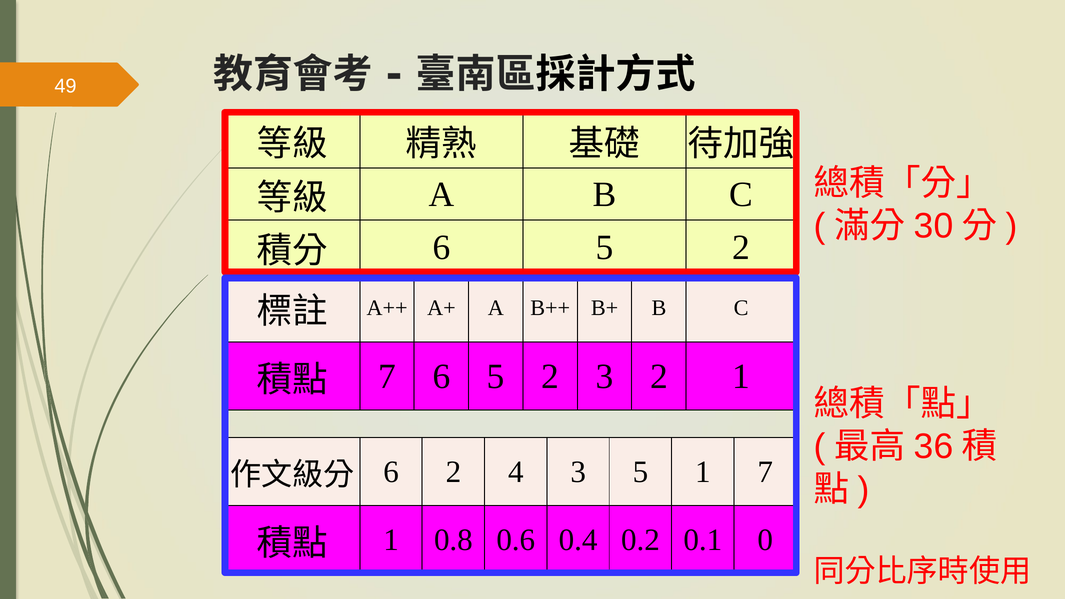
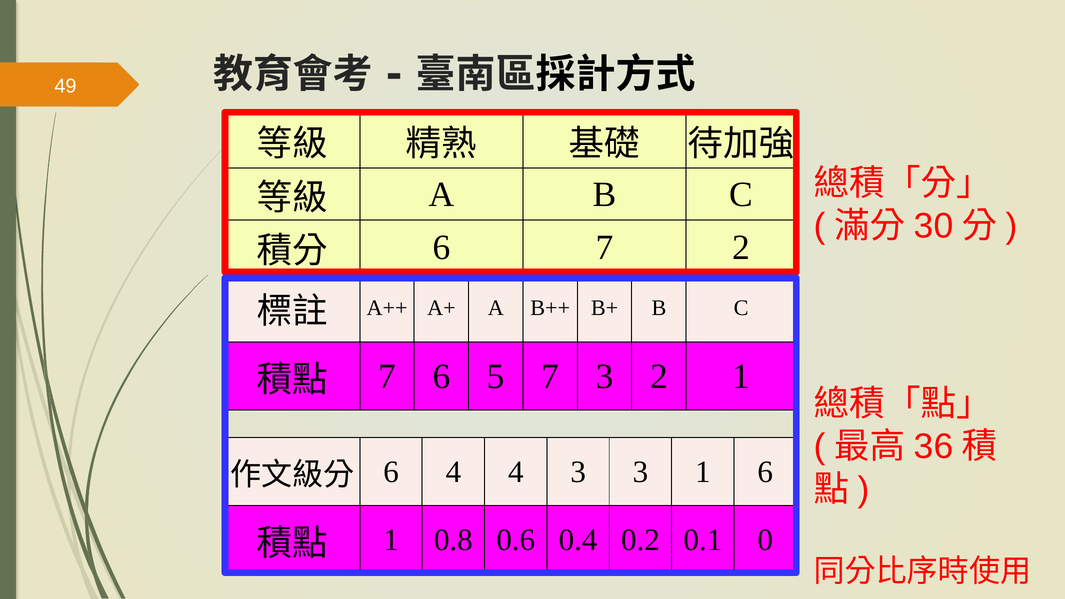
5 at (605, 247): 5 -> 7
7 6 5 2: 2 -> 7
6 2: 2 -> 4
3 5: 5 -> 3
1 7: 7 -> 6
